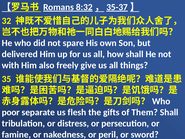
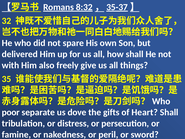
flesh: flesh -> dove
Them: Them -> Heart
